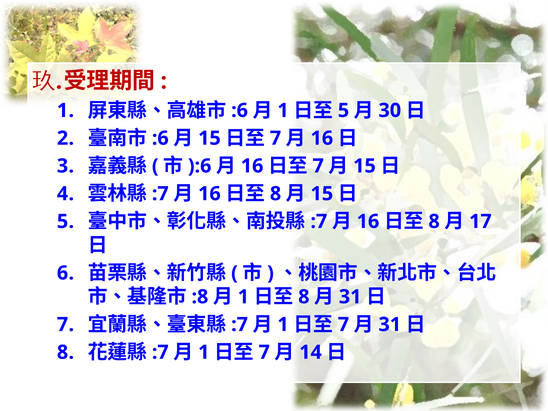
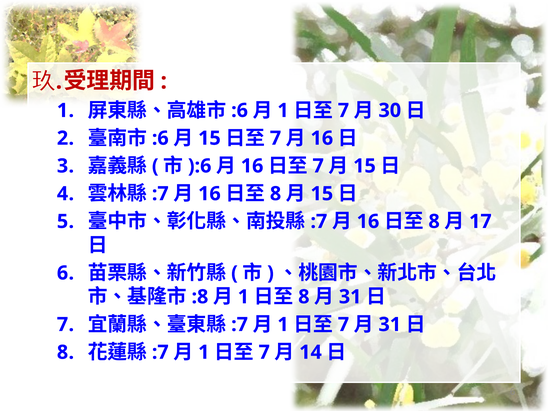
5 at (343, 110): 5 -> 7
